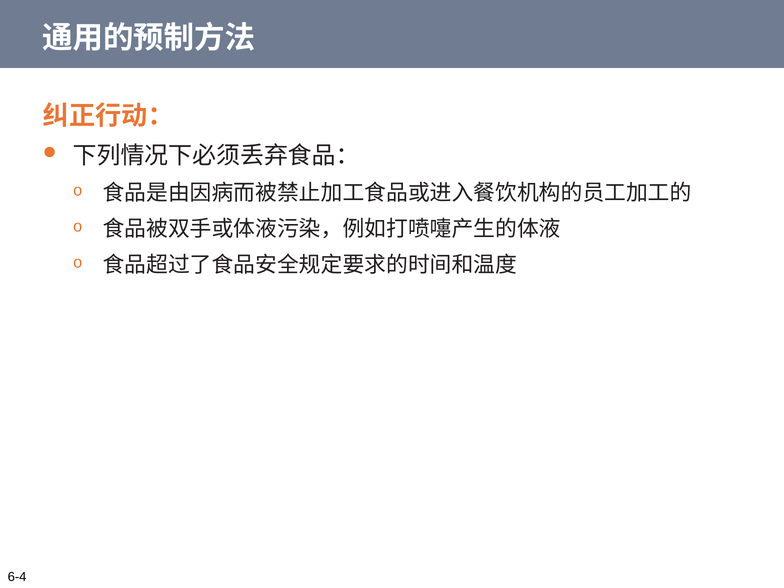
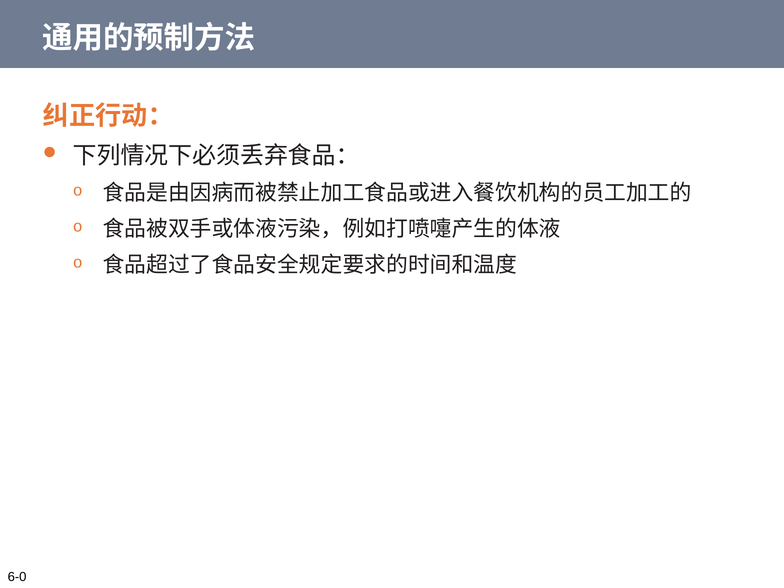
6-4: 6-4 -> 6-0
